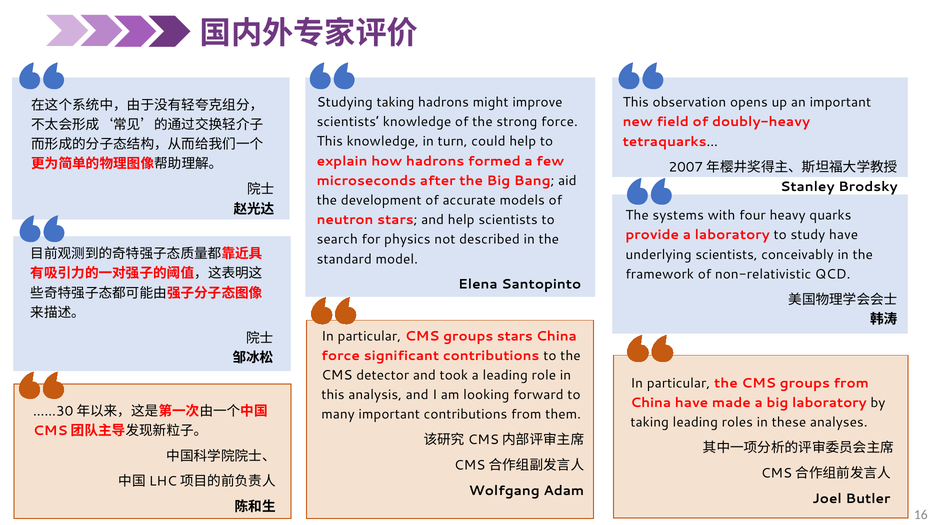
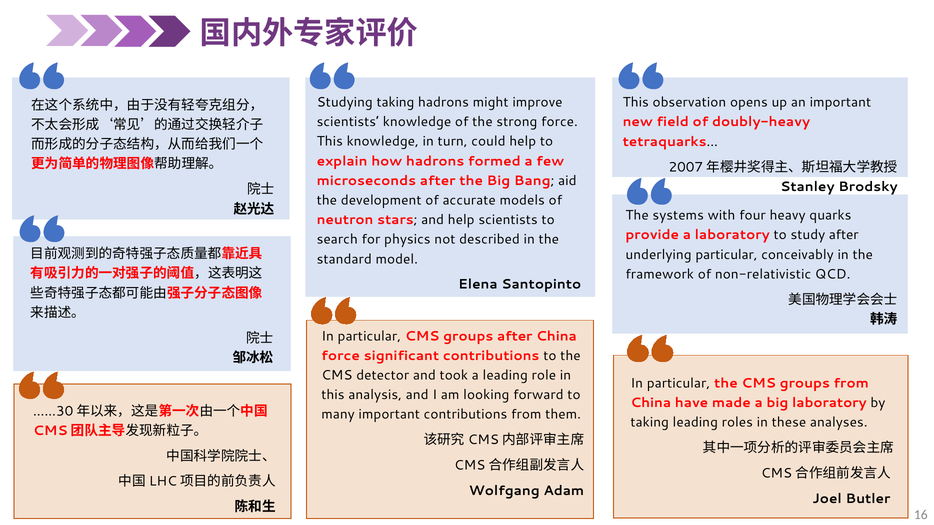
study have: have -> after
underlying scientists: scientists -> particular
groups stars: stars -> after
